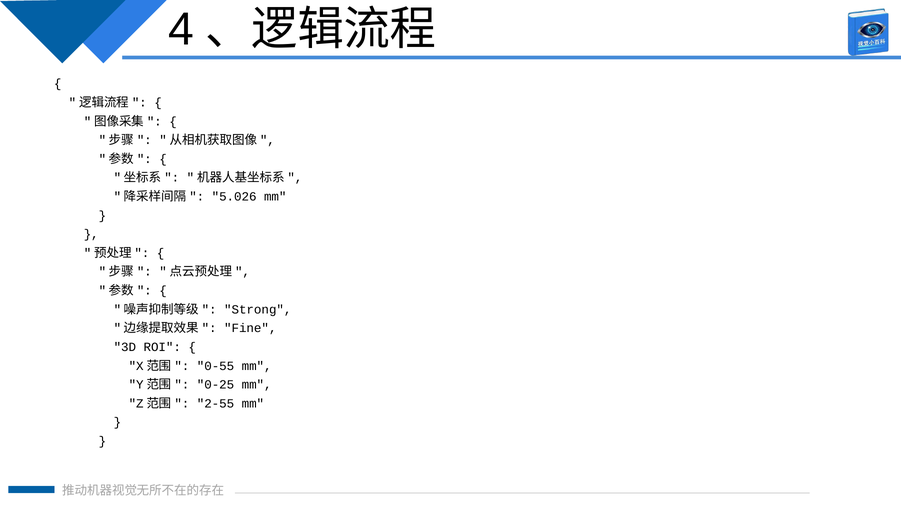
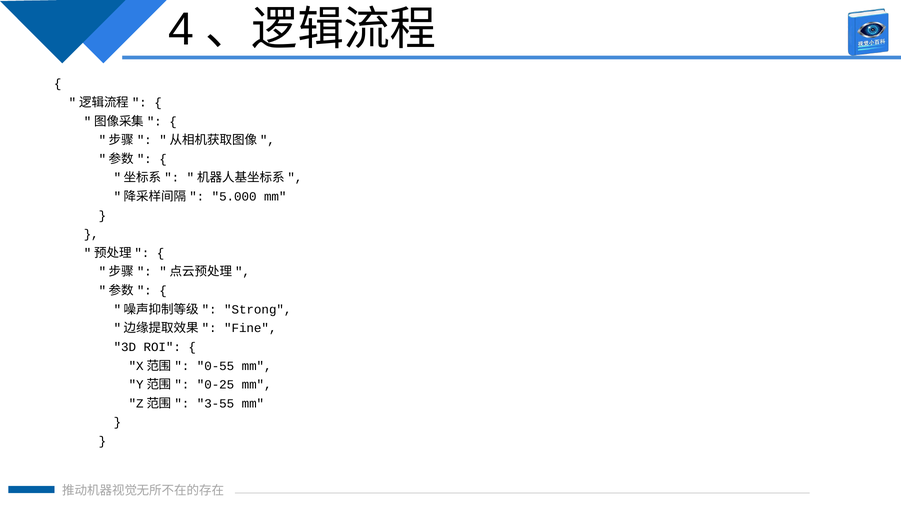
5.026: 5.026 -> 5.000
2-55: 2-55 -> 3-55
